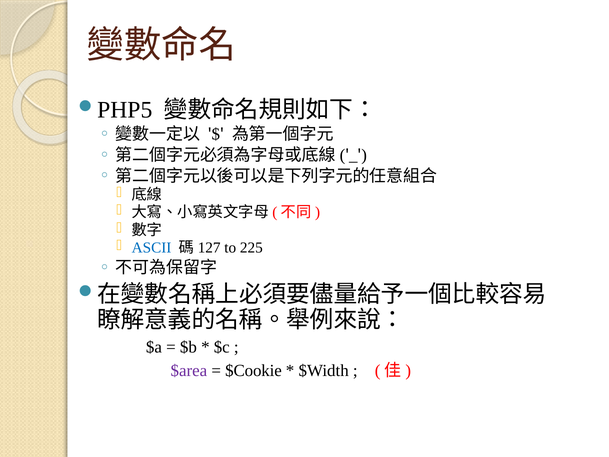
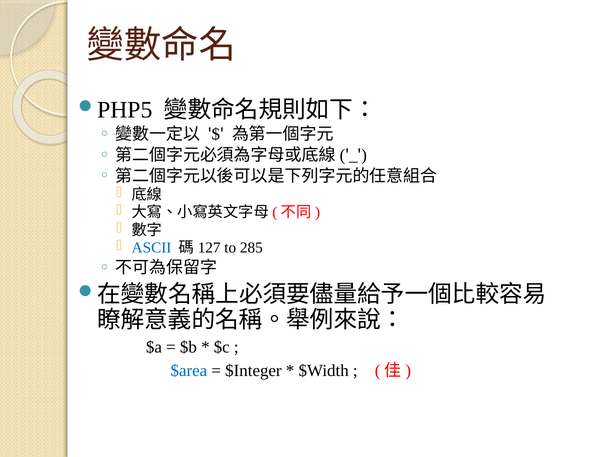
225: 225 -> 285
$area colour: purple -> blue
$Cookie: $Cookie -> $Integer
